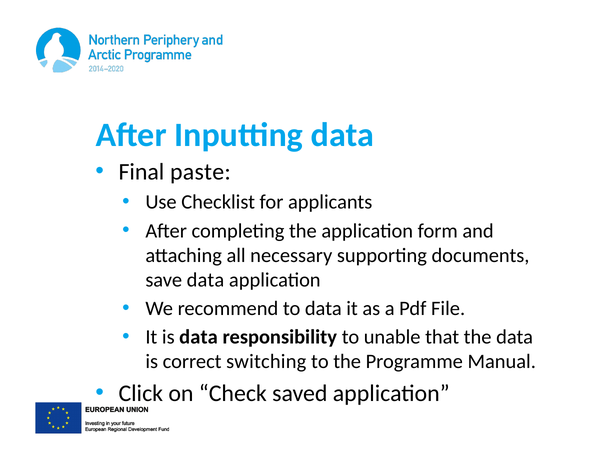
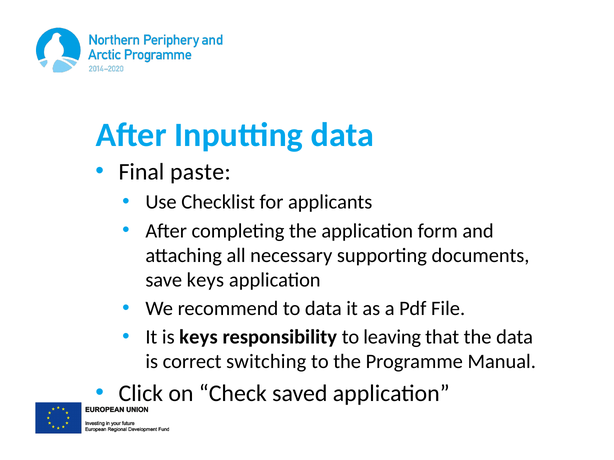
save data: data -> keys
is data: data -> keys
unable: unable -> leaving
